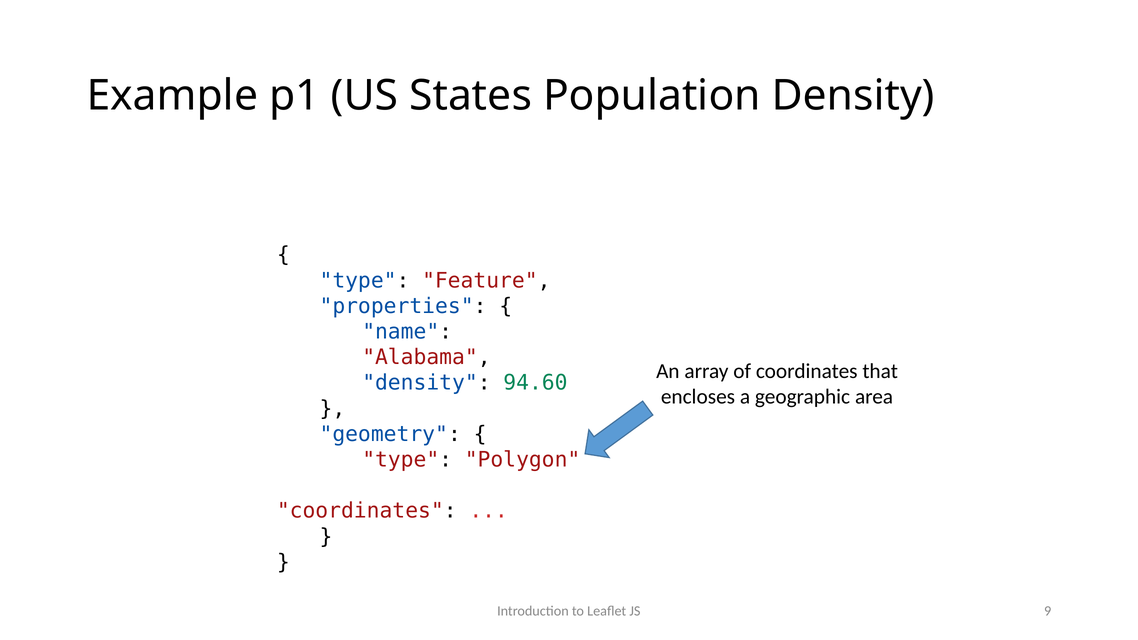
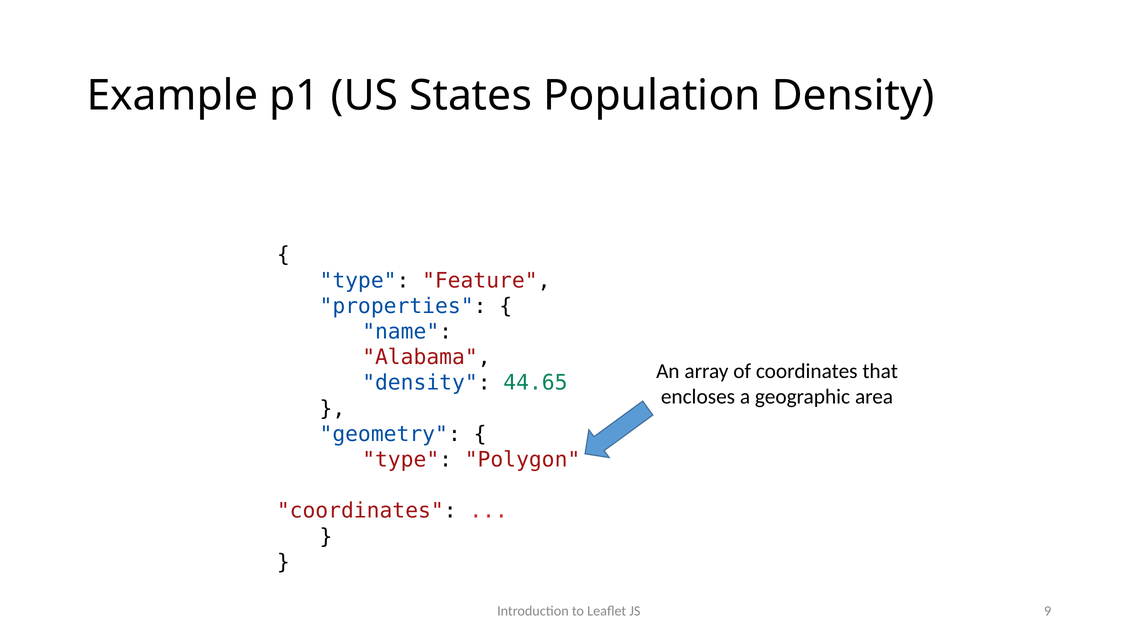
94.60: 94.60 -> 44.65
